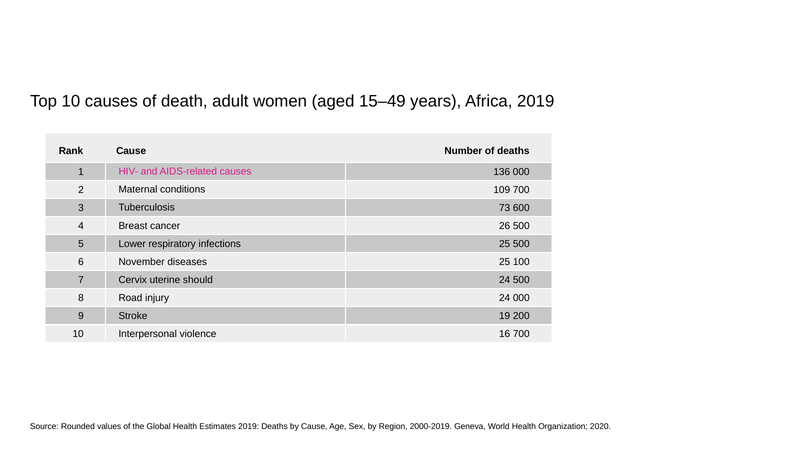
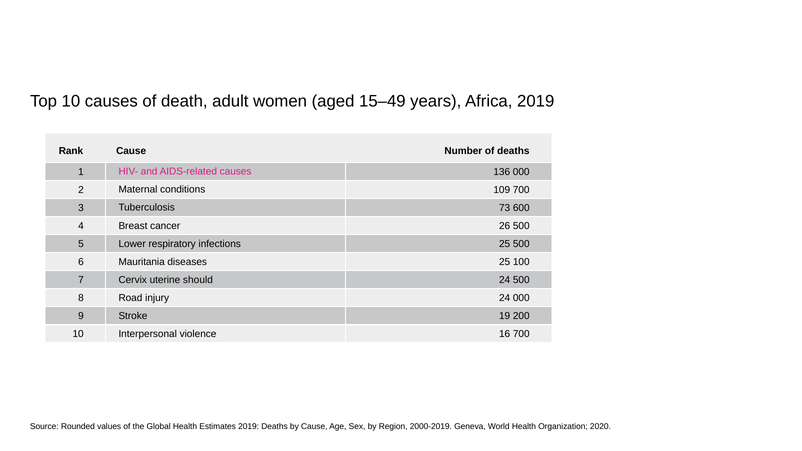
November: November -> Mauritania
